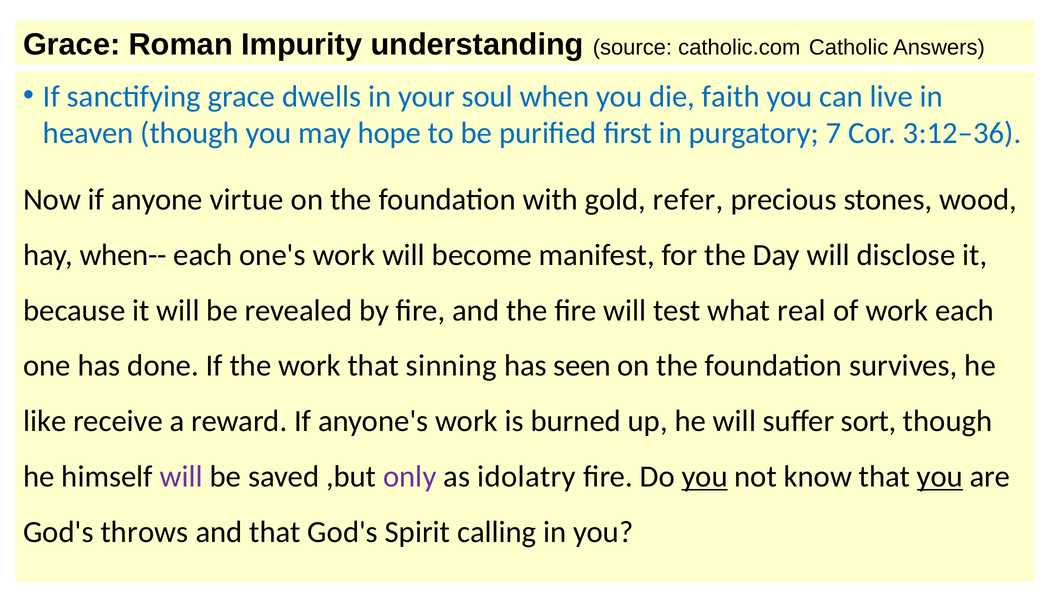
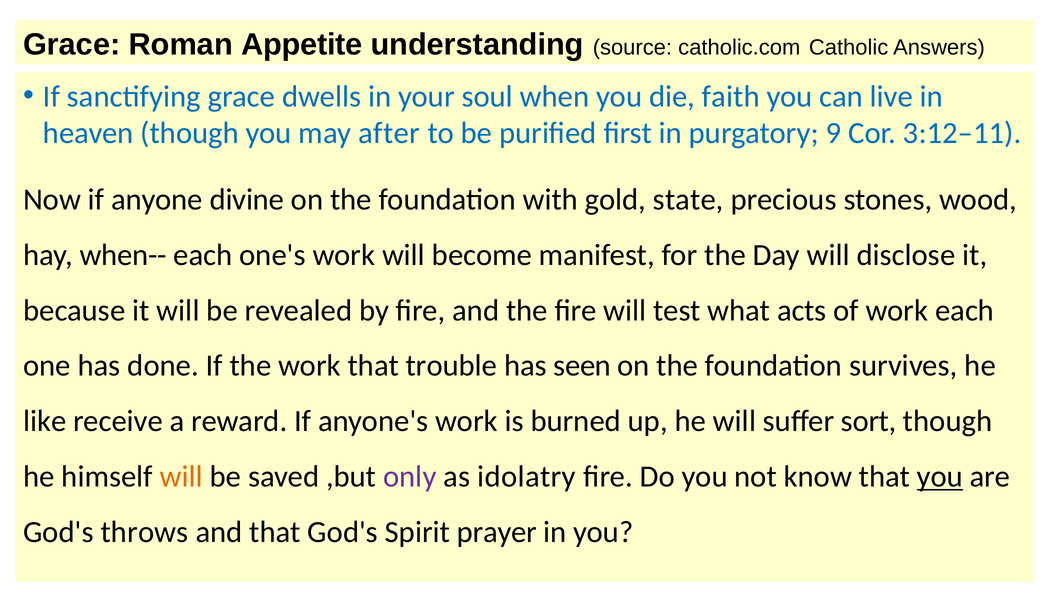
Impurity: Impurity -> Appetite
hope: hope -> after
7: 7 -> 9
3:12–36: 3:12–36 -> 3:12–11
virtue: virtue -> divine
refer: refer -> state
real: real -> acts
sinning: sinning -> trouble
will at (181, 476) colour: purple -> orange
you at (705, 476) underline: present -> none
calling: calling -> prayer
